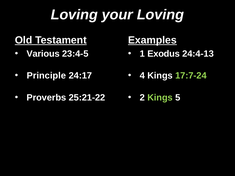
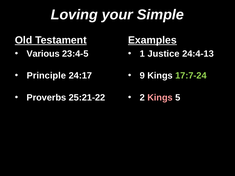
your Loving: Loving -> Simple
Exodus: Exodus -> Justice
4: 4 -> 9
Kings at (160, 98) colour: light green -> pink
